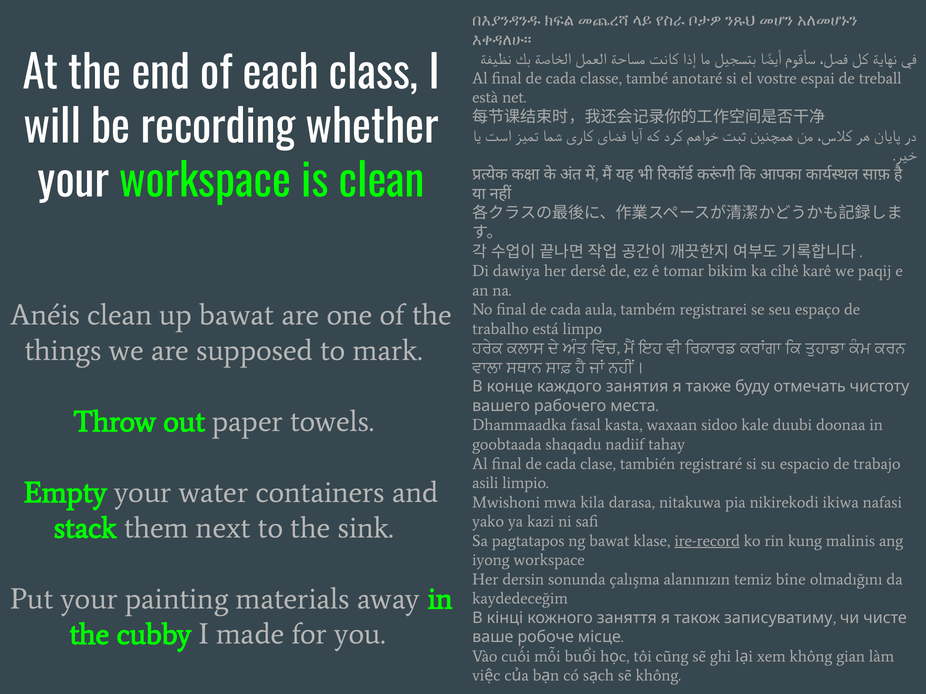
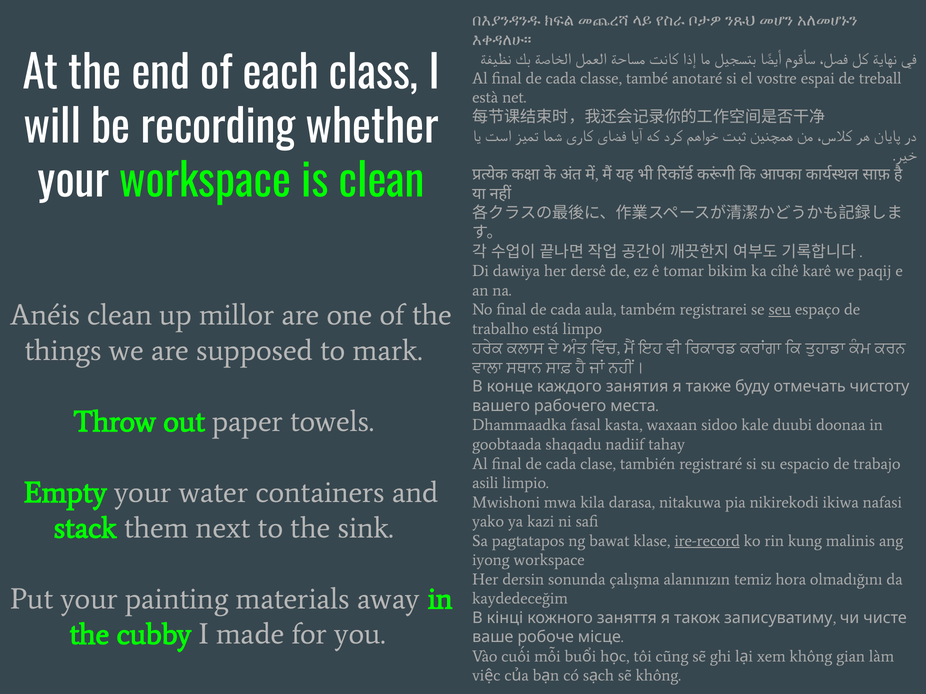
seu underline: none -> present
up bawat: bawat -> millor
bîne: bîne -> hora
